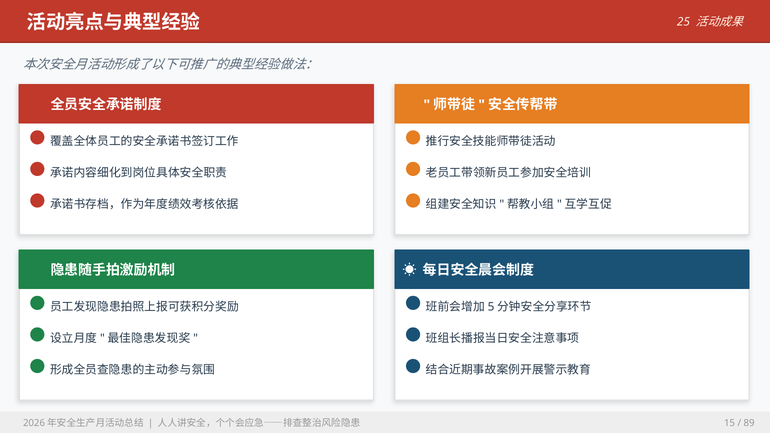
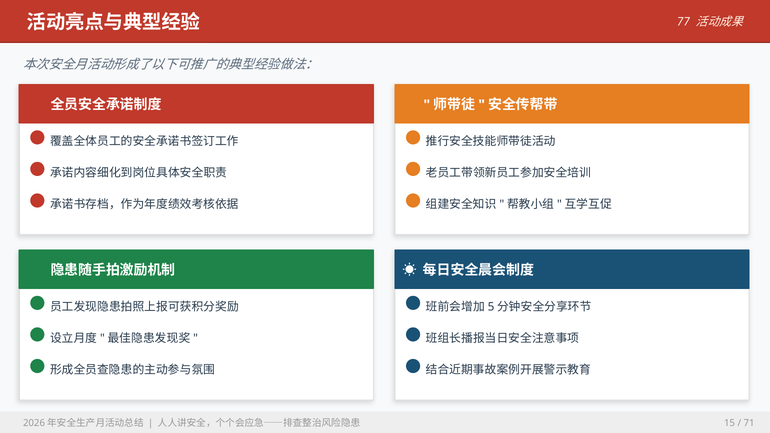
25: 25 -> 77
89: 89 -> 71
